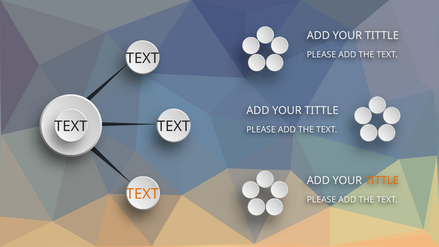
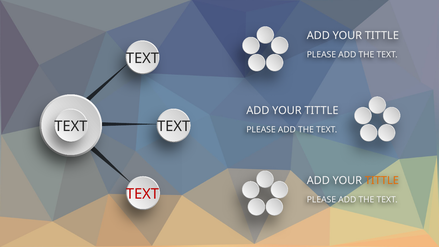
TEXT at (142, 194) colour: orange -> red
